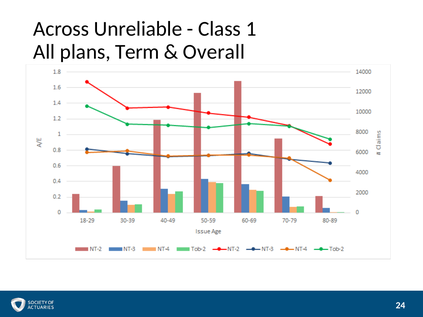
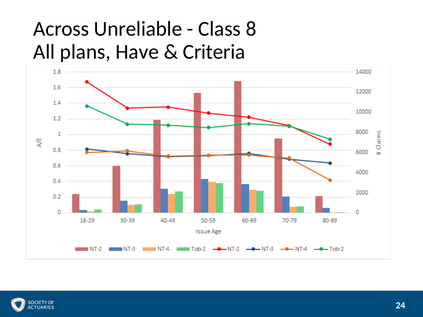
1: 1 -> 8
Term: Term -> Have
Overall: Overall -> Criteria
